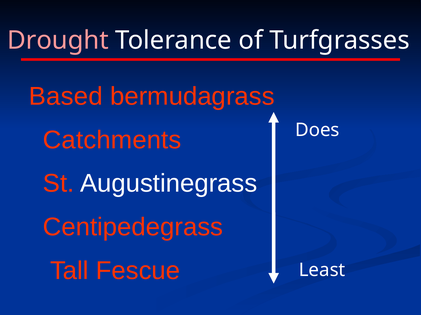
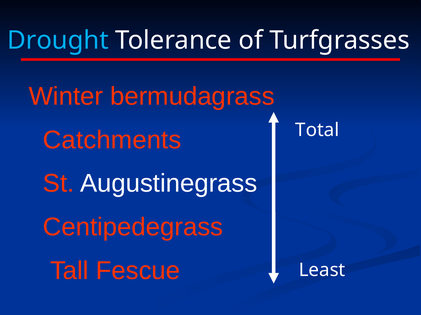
Drought colour: pink -> light blue
Based: Based -> Winter
Does: Does -> Total
